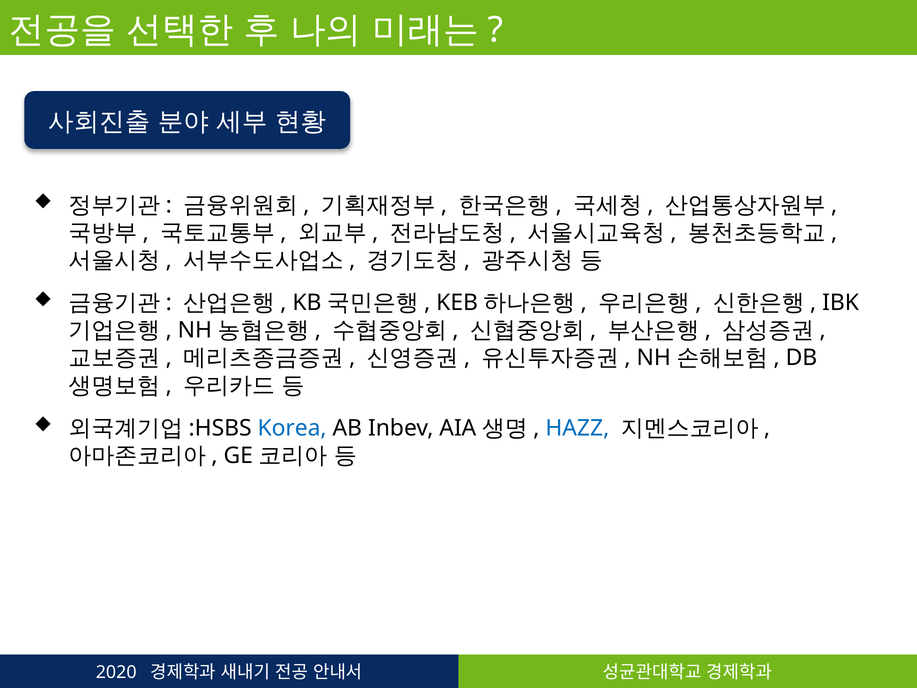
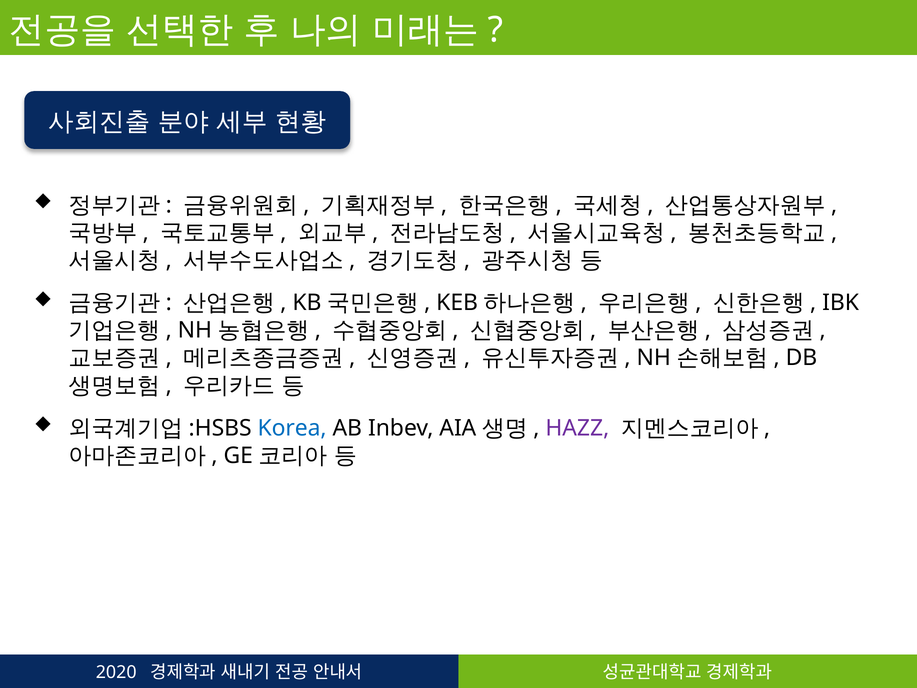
HAZZ colour: blue -> purple
